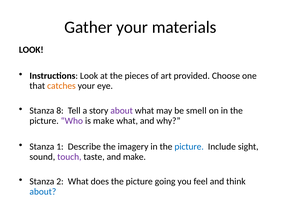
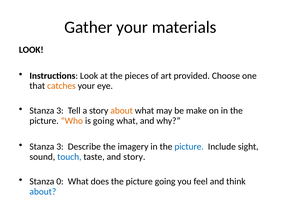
8 at (60, 111): 8 -> 3
about at (122, 111) colour: purple -> orange
smell: smell -> make
Who colour: purple -> orange
is make: make -> going
1 at (60, 146): 1 -> 3
touch colour: purple -> blue
and make: make -> story
2: 2 -> 0
